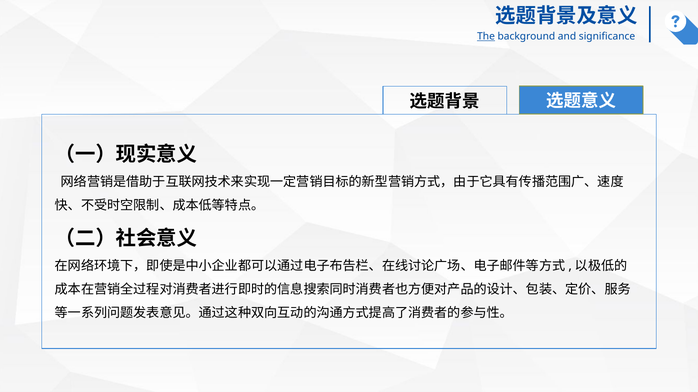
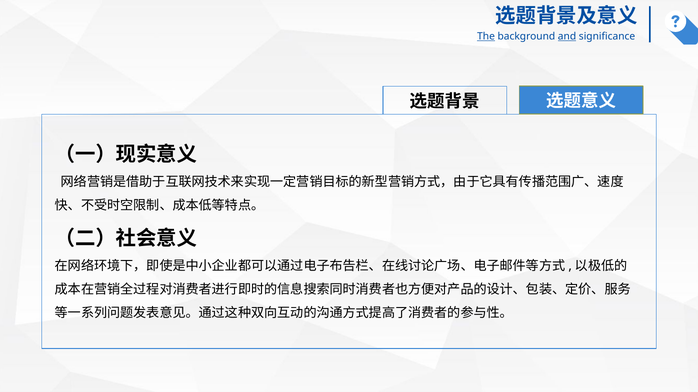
and underline: none -> present
